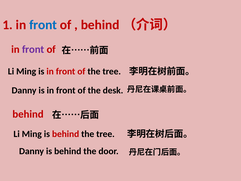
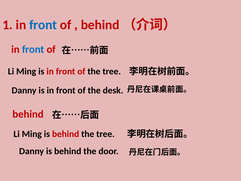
front at (33, 49) colour: purple -> blue
